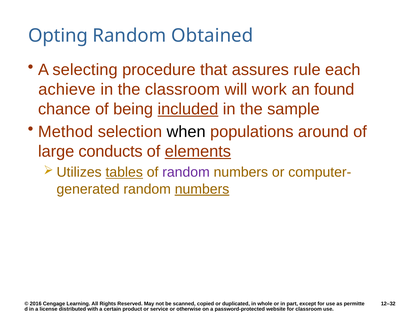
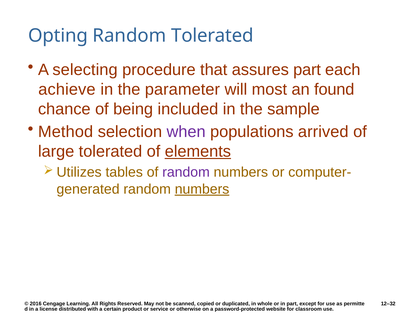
Random Obtained: Obtained -> Tolerated
assures rule: rule -> part
the classroom: classroom -> parameter
work: work -> most
included underline: present -> none
when colour: black -> purple
around: around -> arrived
large conducts: conducts -> tolerated
tables underline: present -> none
